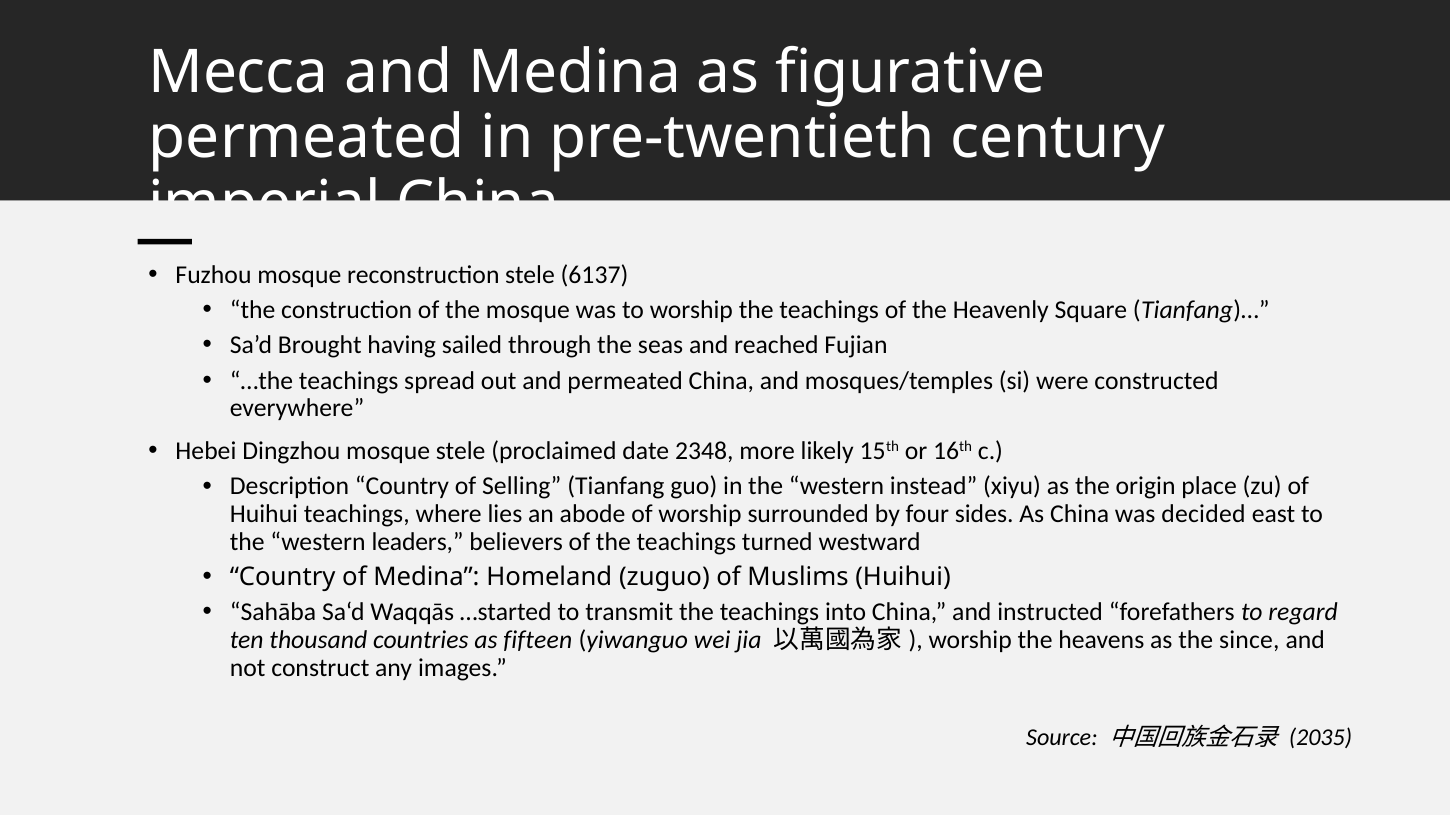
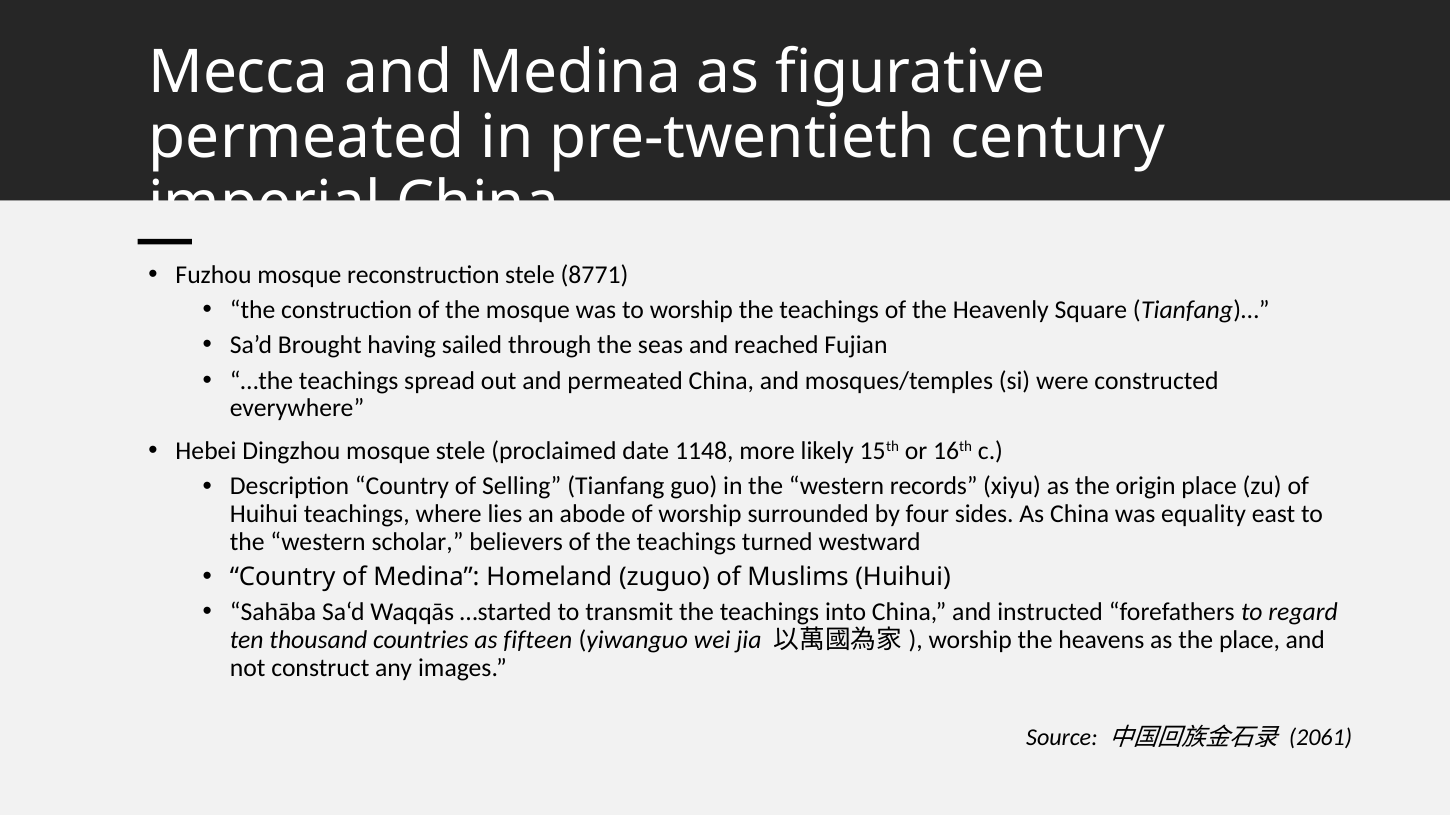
6137: 6137 -> 8771
2348: 2348 -> 1148
instead: instead -> records
decided: decided -> equality
leaders: leaders -> scholar
the since: since -> place
2035: 2035 -> 2061
